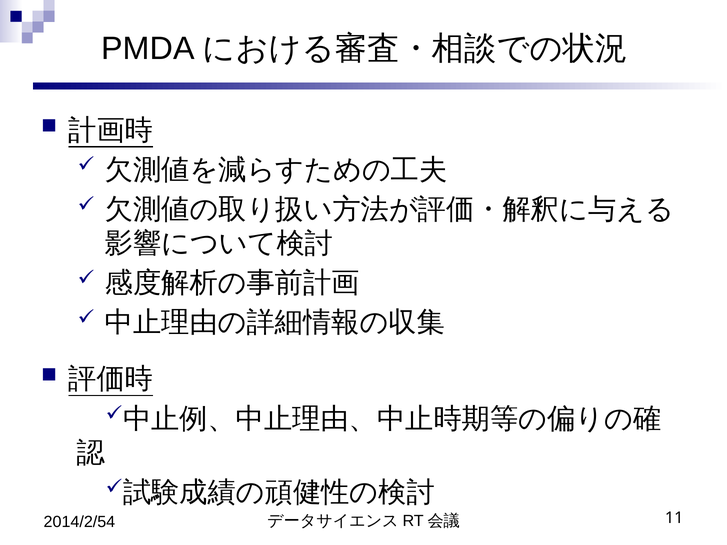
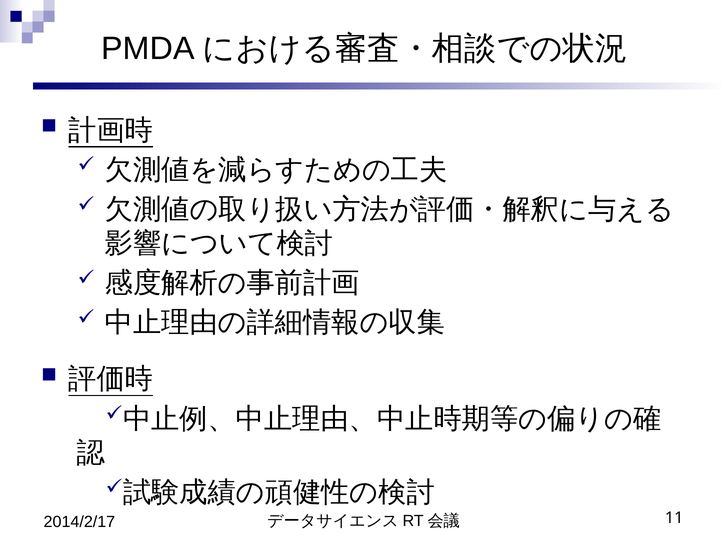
2014/2/54: 2014/2/54 -> 2014/2/17
